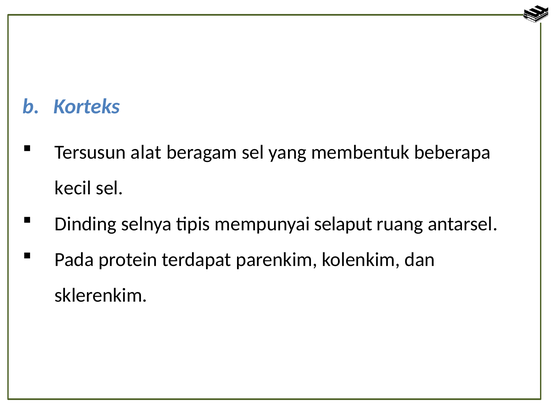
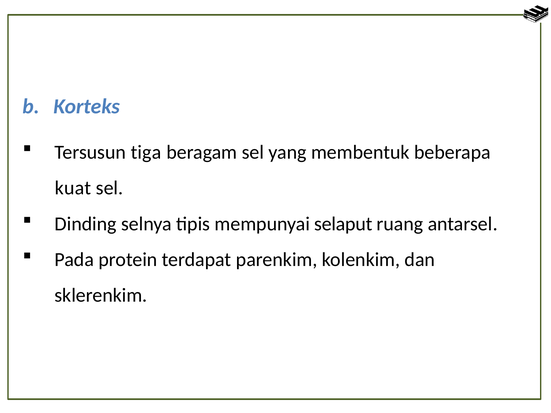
alat: alat -> tiga
kecil: kecil -> kuat
